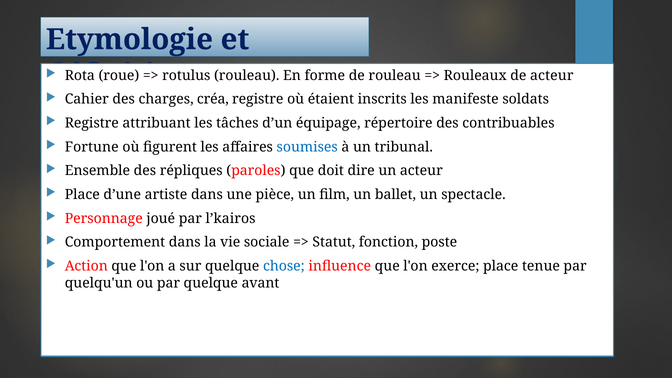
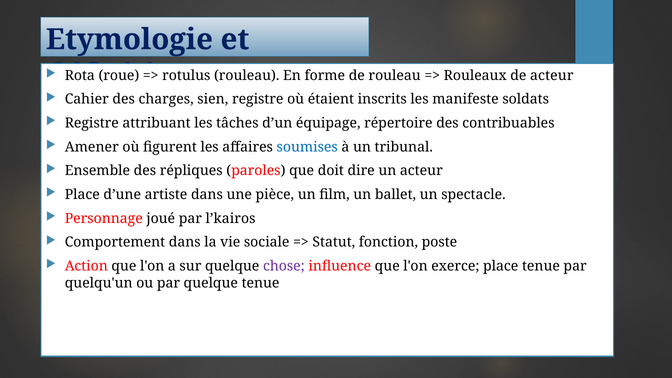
créa: créa -> sien
Fortune: Fortune -> Amener
chose colour: blue -> purple
quelque avant: avant -> tenue
